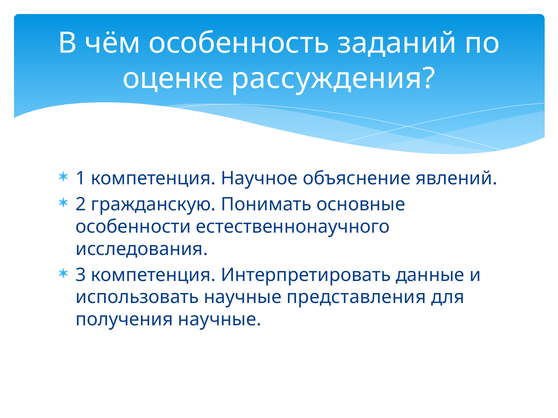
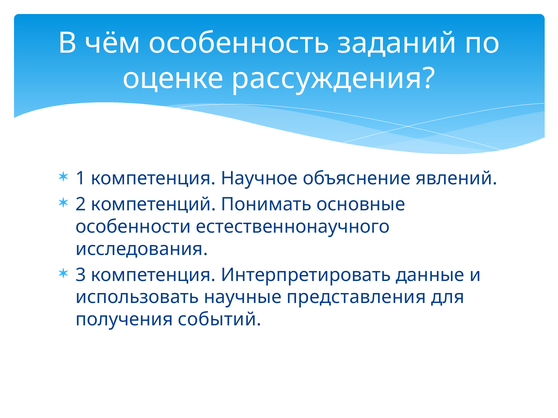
гражданскую: гражданскую -> компетенций
получения научные: научные -> событий
